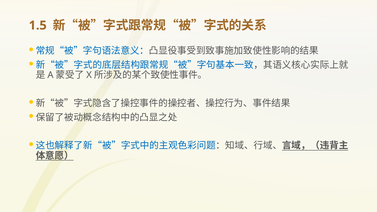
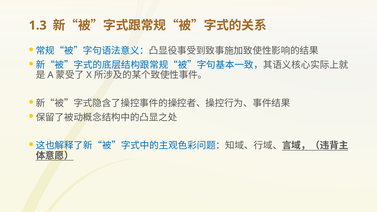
1.5: 1.5 -> 1.3
